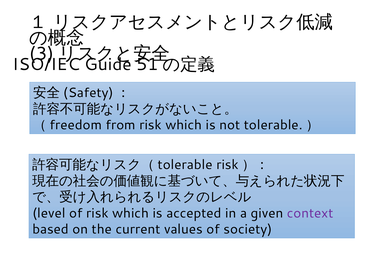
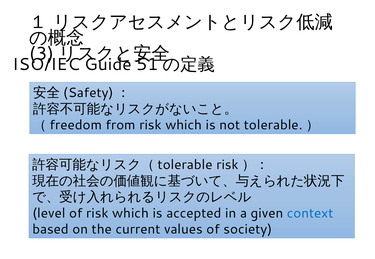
context colour: purple -> blue
